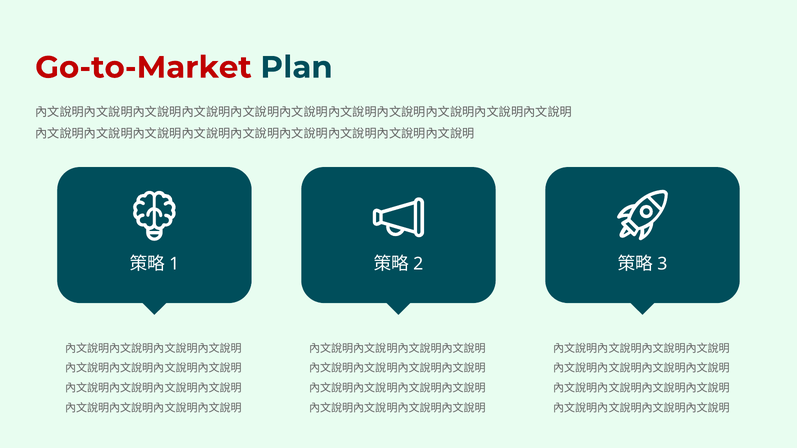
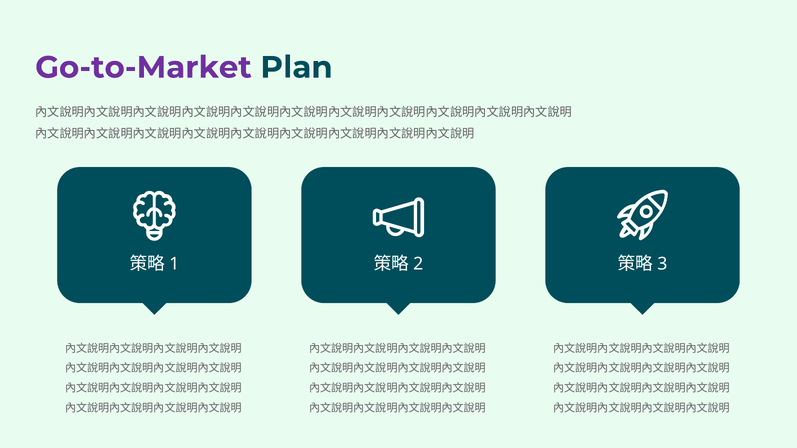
Go-to-Market colour: red -> purple
